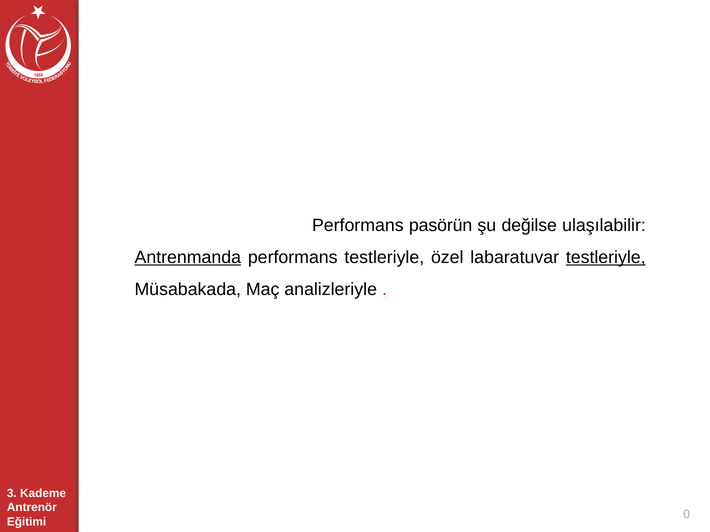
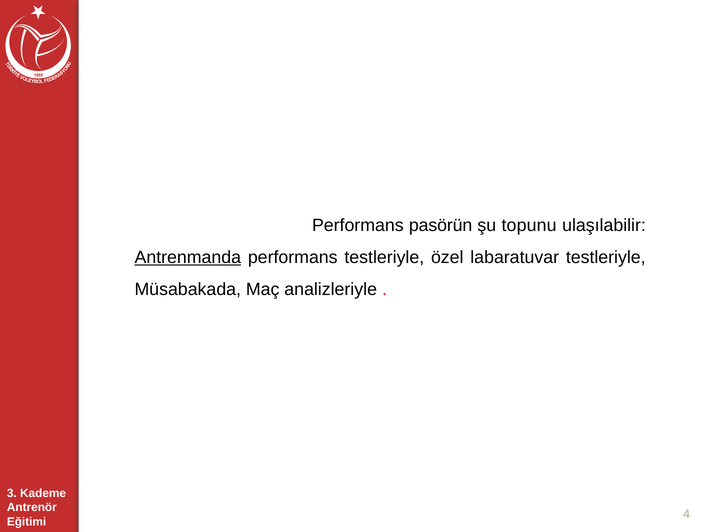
değilse: değilse -> topunu
testleriyle at (606, 258) underline: present -> none
0: 0 -> 4
